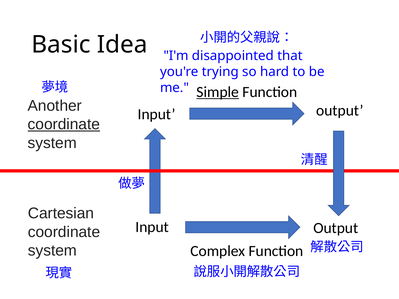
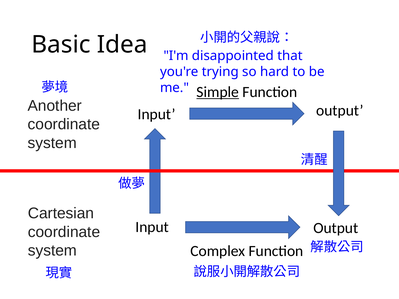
coordinate at (64, 124) underline: present -> none
